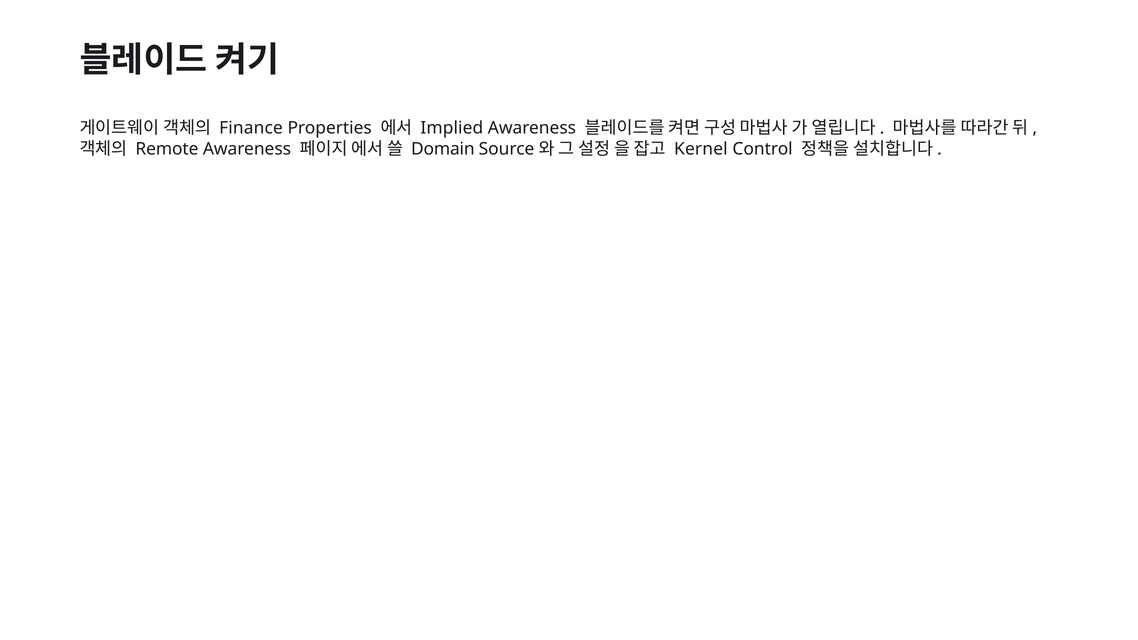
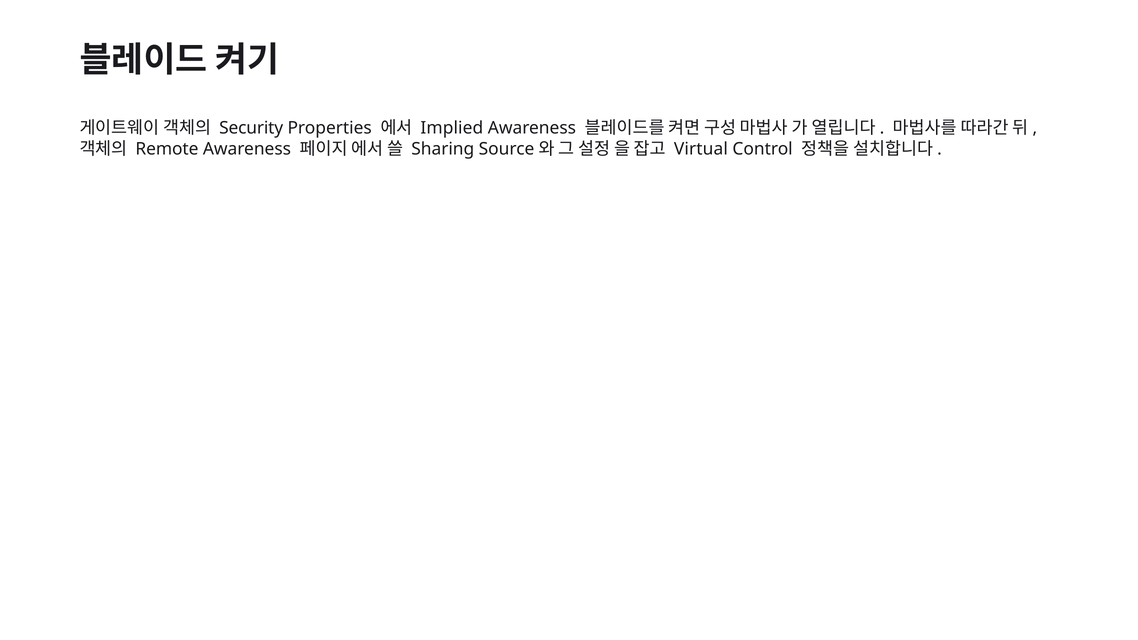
Finance: Finance -> Security
Domain: Domain -> Sharing
Kernel: Kernel -> Virtual
